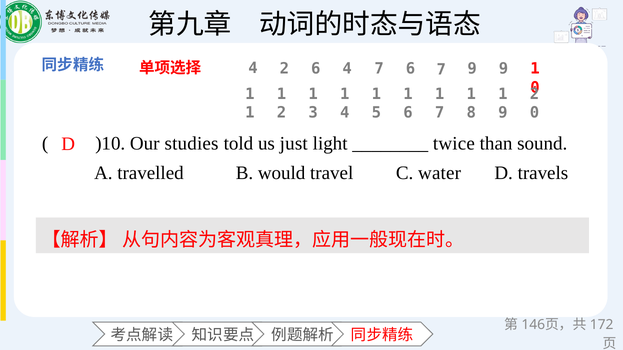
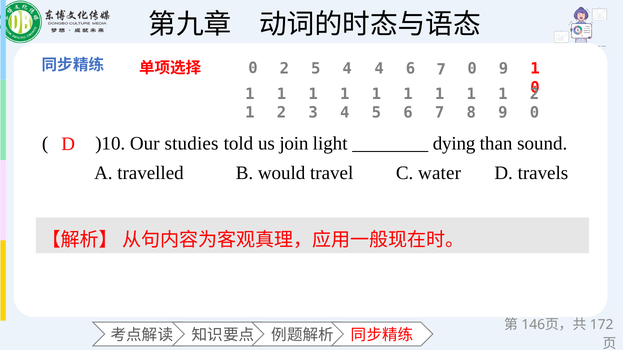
4 at (253, 68): 4 -> 0
2 6: 6 -> 5
4 7: 7 -> 4
7 9: 9 -> 0
just: just -> join
twice: twice -> dying
